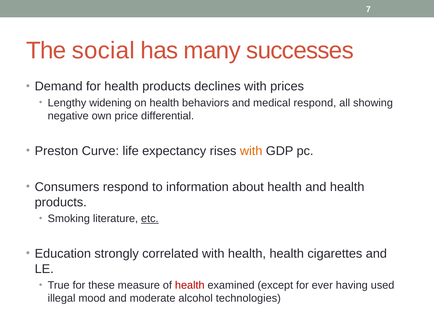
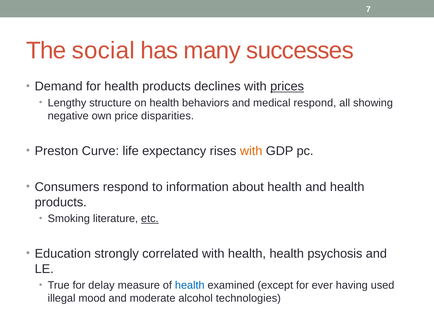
prices underline: none -> present
widening: widening -> structure
differential: differential -> disparities
cigarettes: cigarettes -> psychosis
these: these -> delay
health at (190, 286) colour: red -> blue
